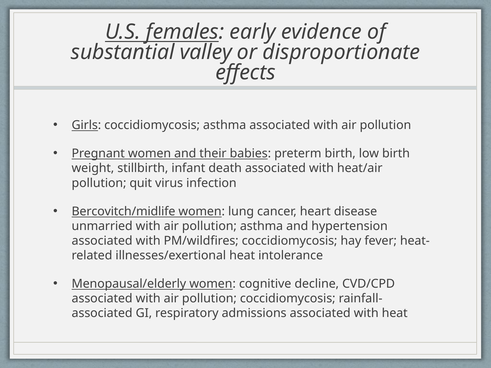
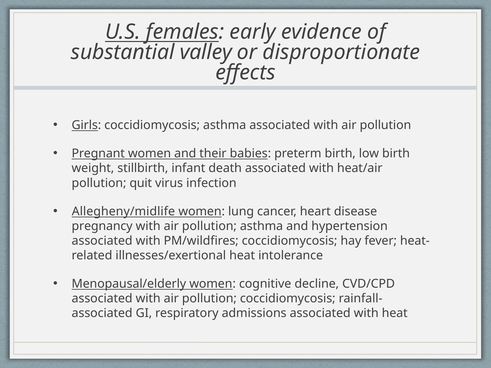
Bercovitch/midlife: Bercovitch/midlife -> Allegheny/midlife
unmarried: unmarried -> pregnancy
